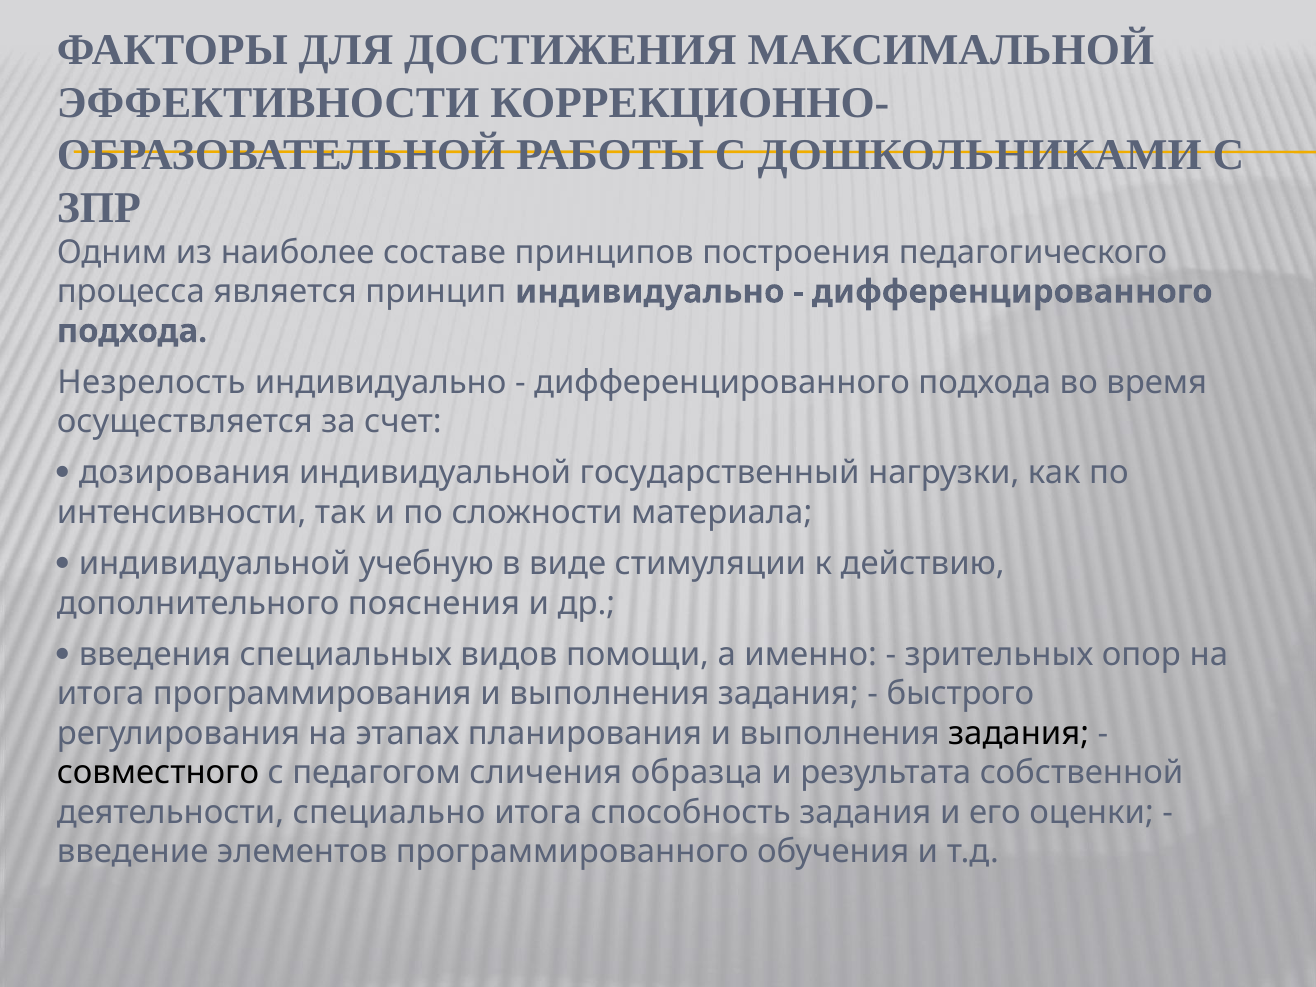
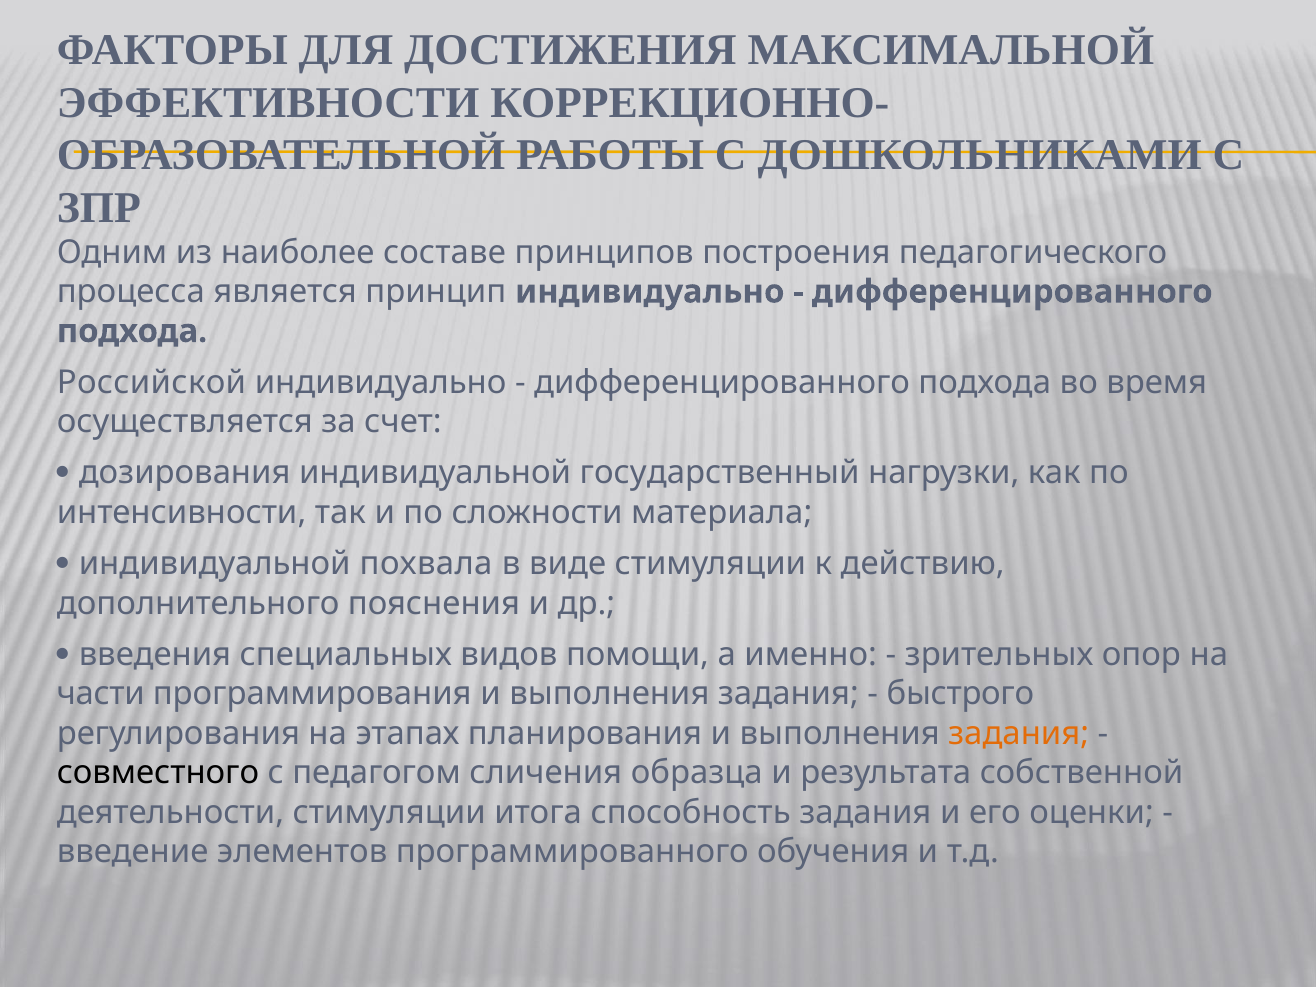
Незрелость: Незрелость -> Российской
учебную: учебную -> похвала
итога at (101, 694): итога -> части
задания at (1019, 733) colour: black -> orange
деятельности специально: специально -> стимуляции
